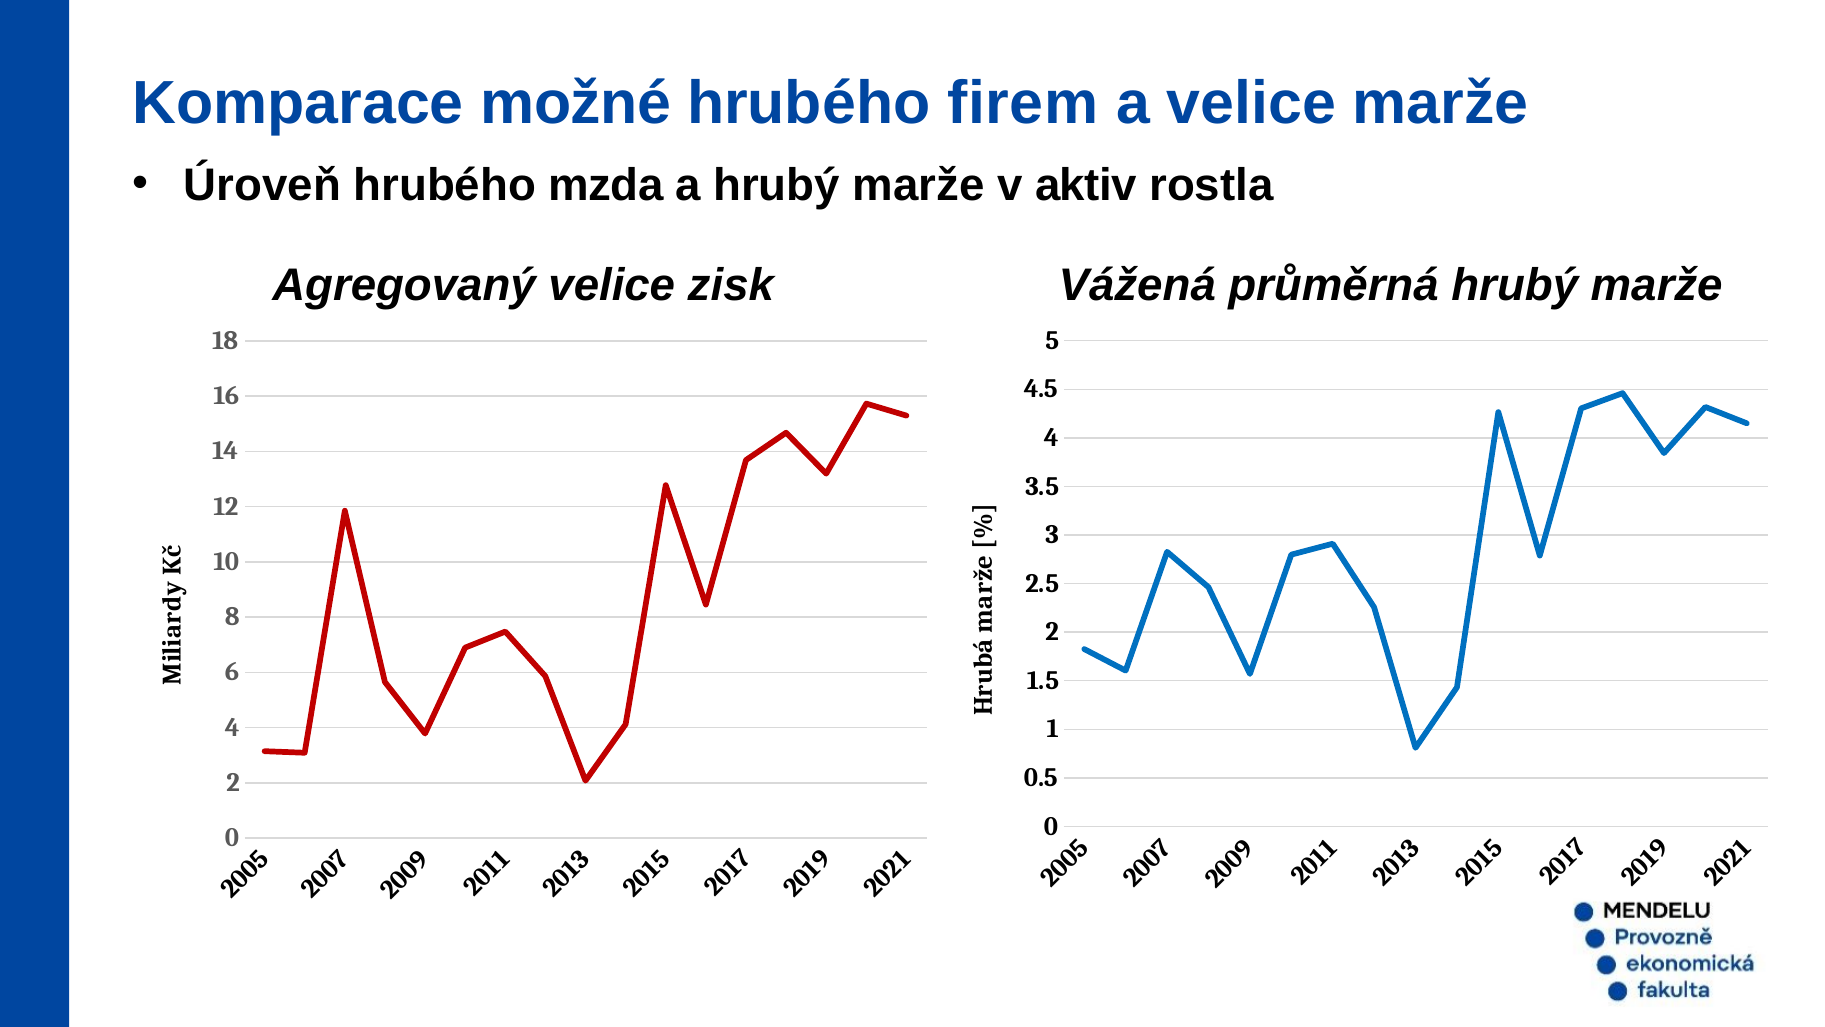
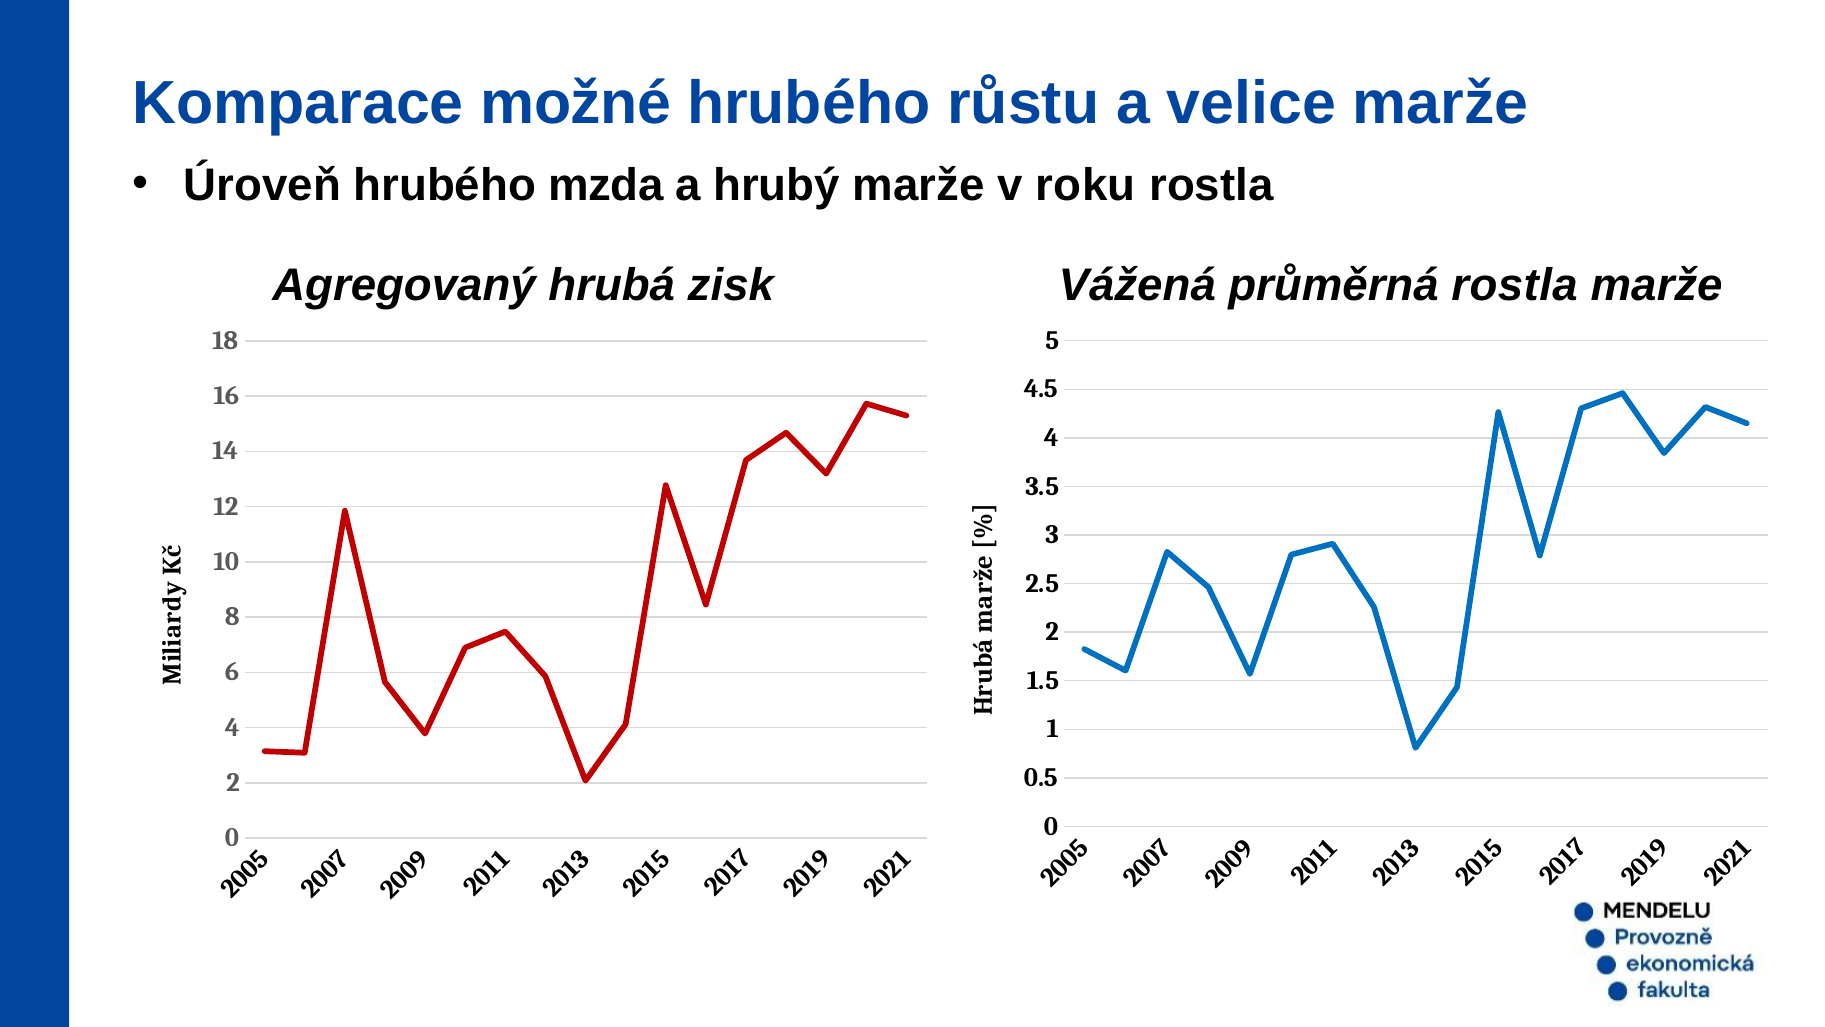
firem: firem -> růstu
aktiv: aktiv -> roku
Agregovaný velice: velice -> hrubá
průměrná hrubý: hrubý -> rostla
